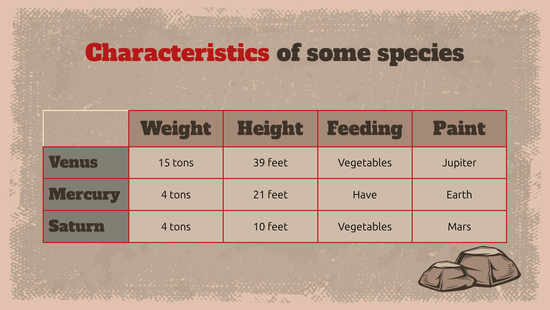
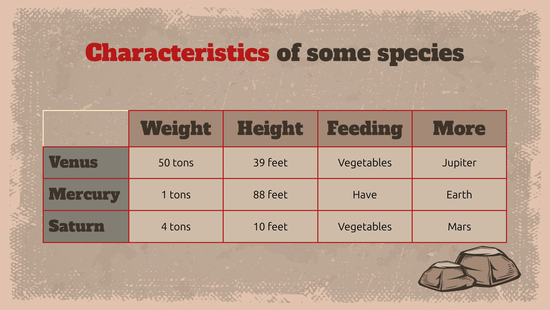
Paint: Paint -> More
15: 15 -> 50
Mercury 4: 4 -> 1
21: 21 -> 88
